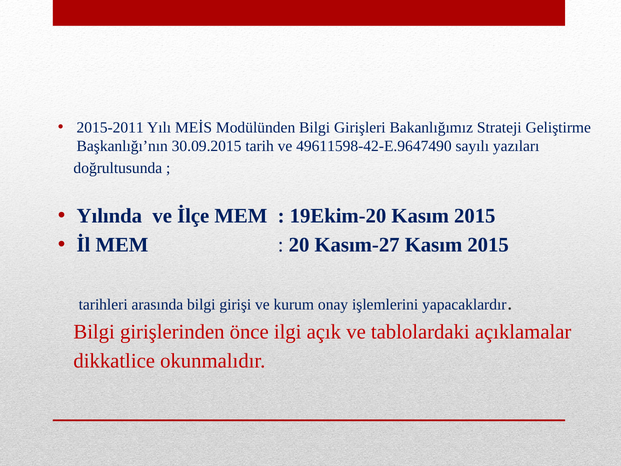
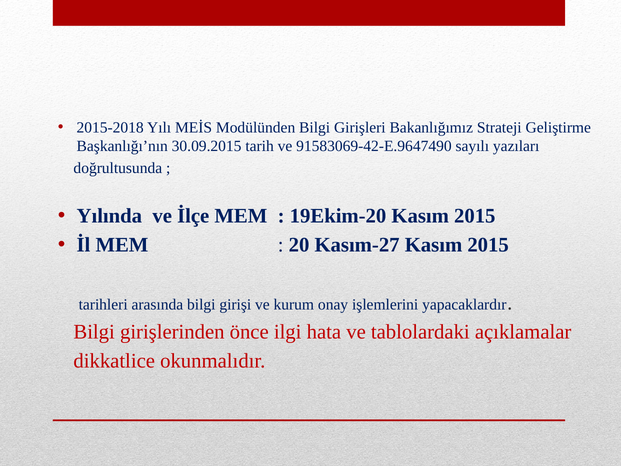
2015-2011: 2015-2011 -> 2015-2018
49611598-42-E.9647490: 49611598-42-E.9647490 -> 91583069-42-E.9647490
açık: açık -> hata
